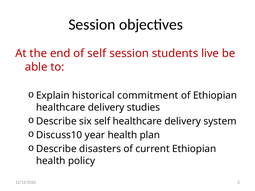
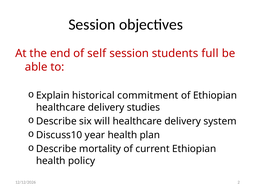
live: live -> full
six self: self -> will
disasters: disasters -> mortality
